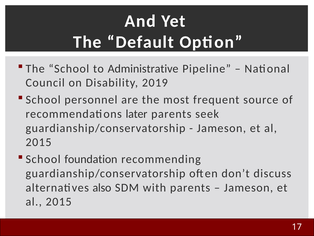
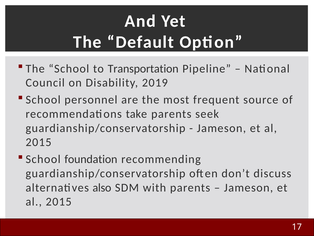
Administrative: Administrative -> Transportation
later: later -> take
